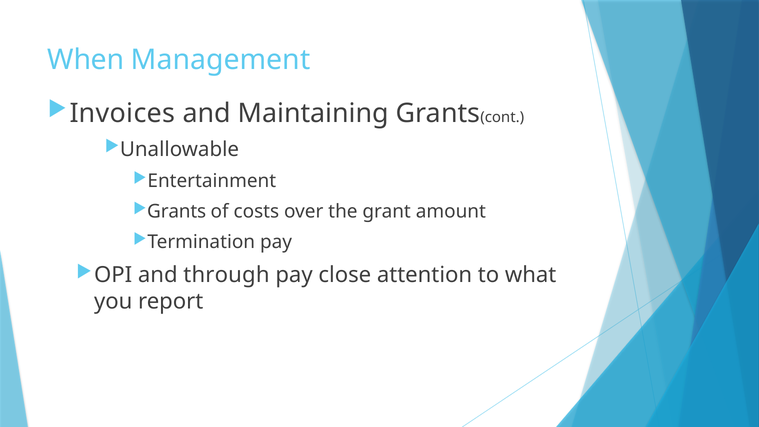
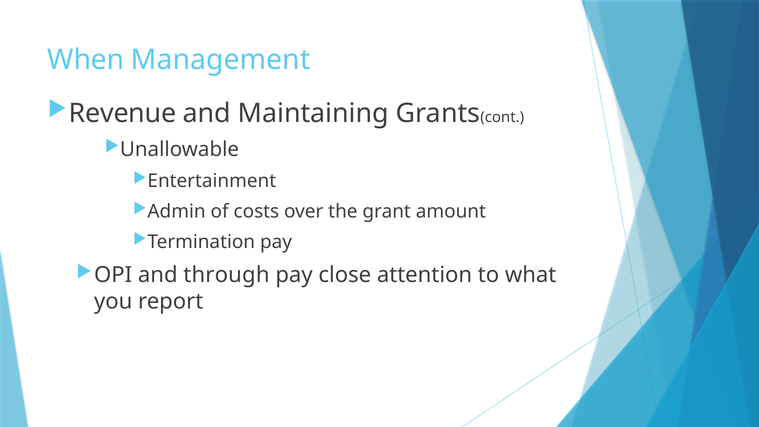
Invoices: Invoices -> Revenue
Grants at (177, 211): Grants -> Admin
